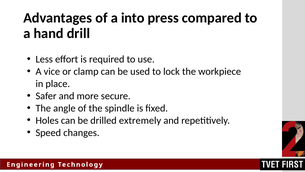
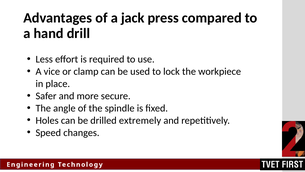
into: into -> jack
